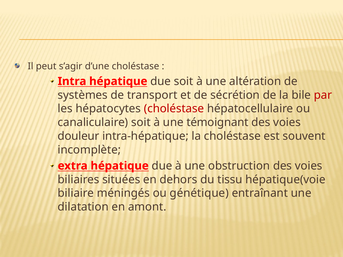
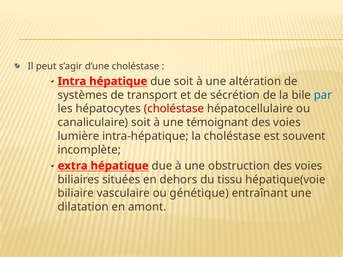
par colour: red -> blue
douleur: douleur -> lumière
méningés: méningés -> vasculaire
